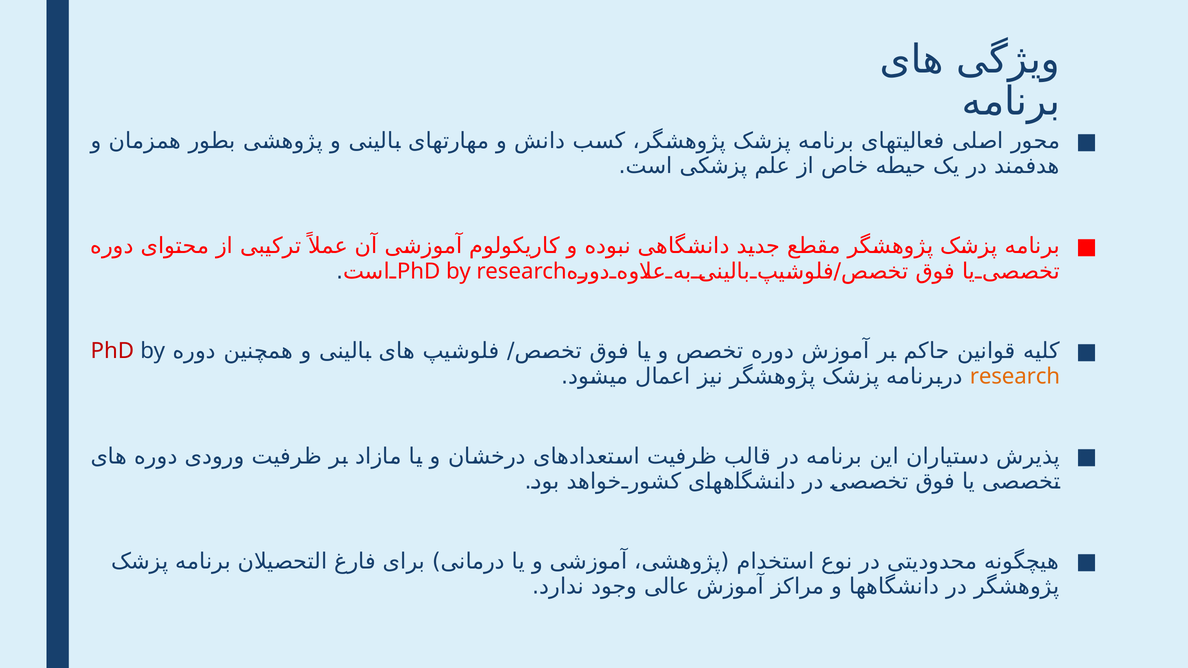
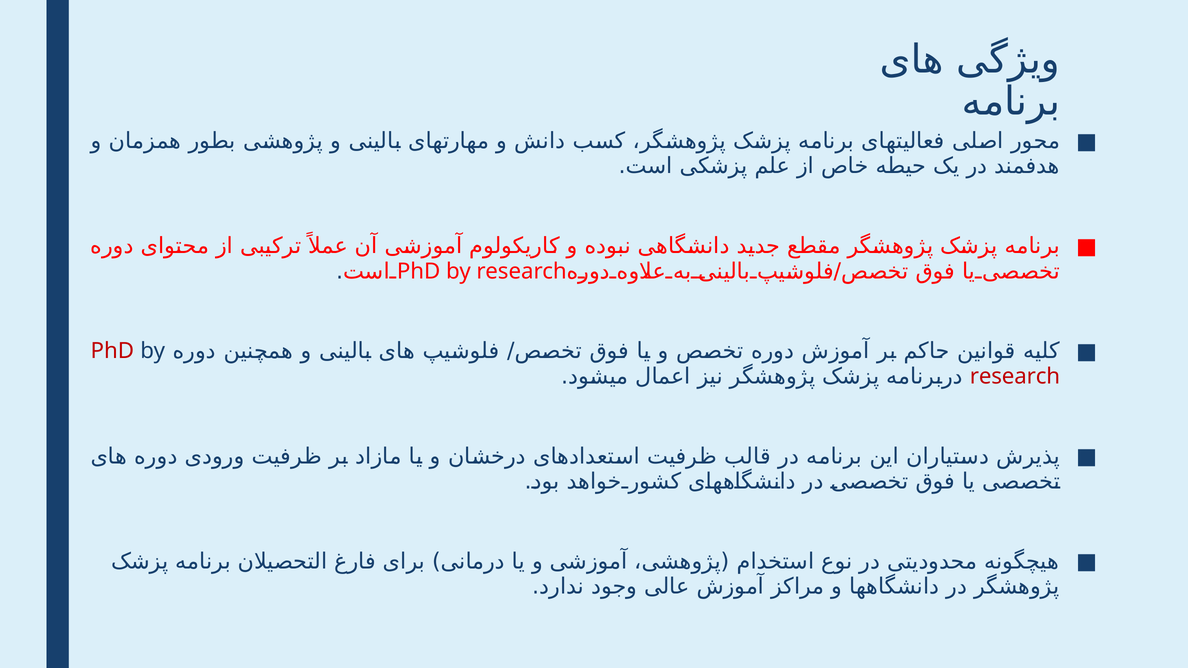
research at (1015, 376) colour: orange -> red
